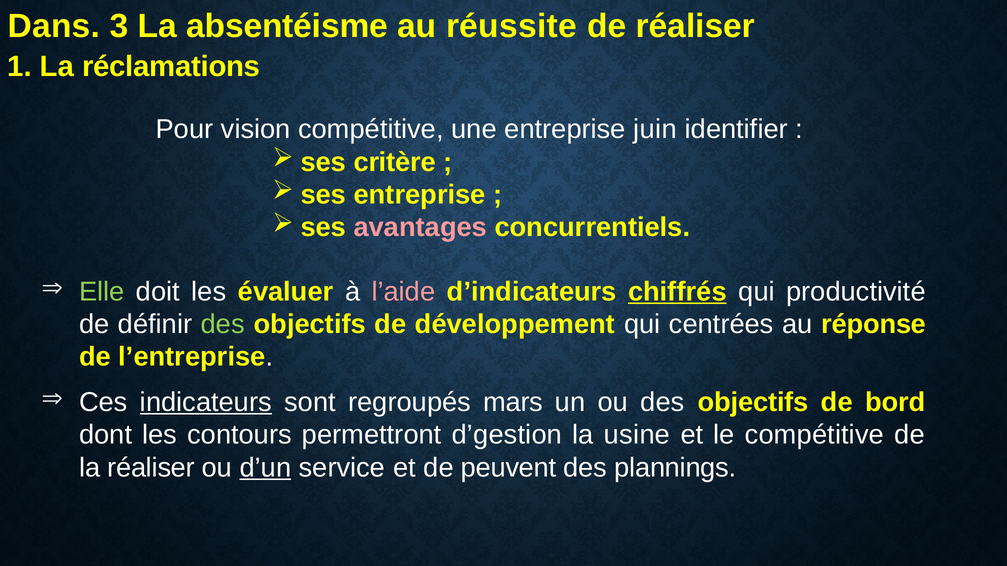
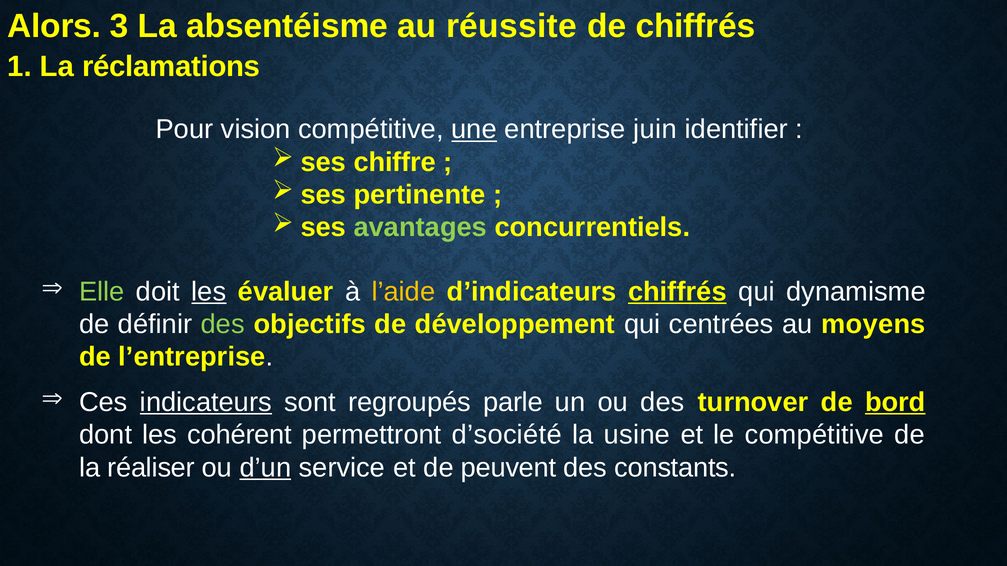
Dans: Dans -> Alors
de réaliser: réaliser -> chiffrés
une underline: none -> present
critère: critère -> chiffre
entreprise at (420, 195): entreprise -> pertinente
avantages colour: pink -> light green
les at (209, 292) underline: none -> present
l’aide colour: pink -> yellow
productivité: productivité -> dynamisme
réponse: réponse -> moyens
mars: mars -> parle
ou des objectifs: objectifs -> turnover
bord underline: none -> present
contours: contours -> cohérent
d’gestion: d’gestion -> d’société
plannings: plannings -> constants
